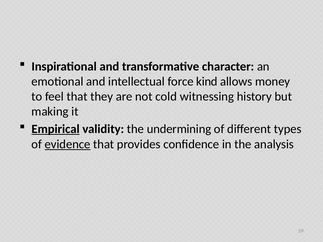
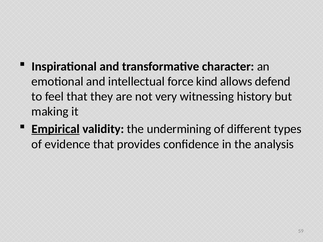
money: money -> defend
cold: cold -> very
evidence underline: present -> none
